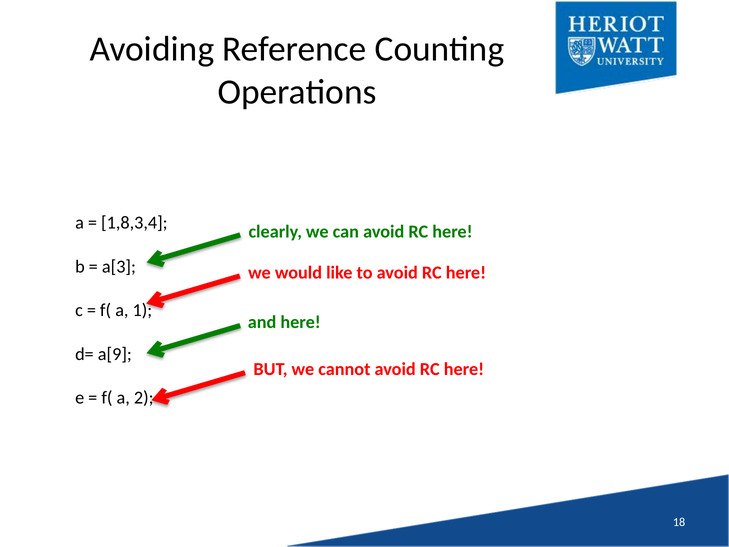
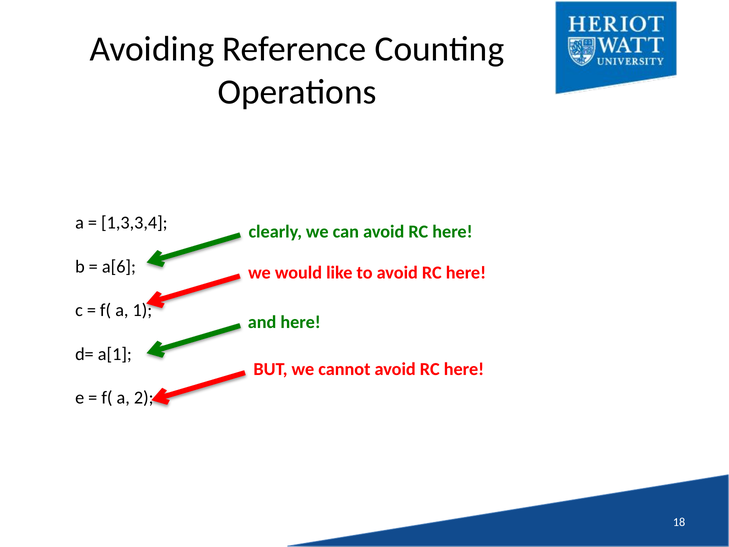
1,8,3,4: 1,8,3,4 -> 1,3,3,4
a[3: a[3 -> a[6
a[9: a[9 -> a[1
